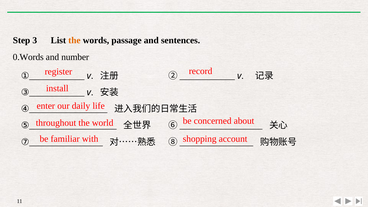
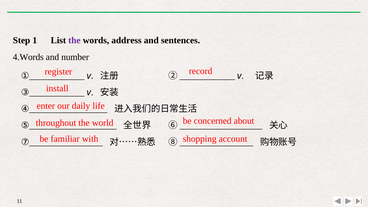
3: 3 -> 1
the at (74, 40) colour: orange -> purple
passage: passage -> address
0.Words: 0.Words -> 4.Words
